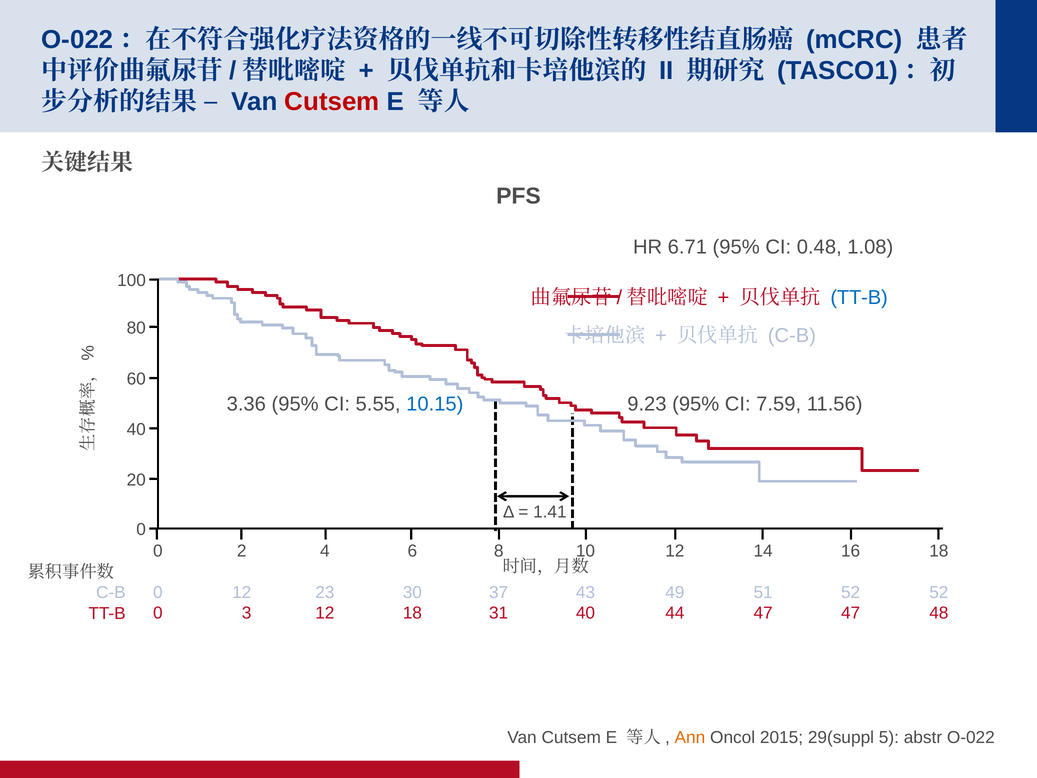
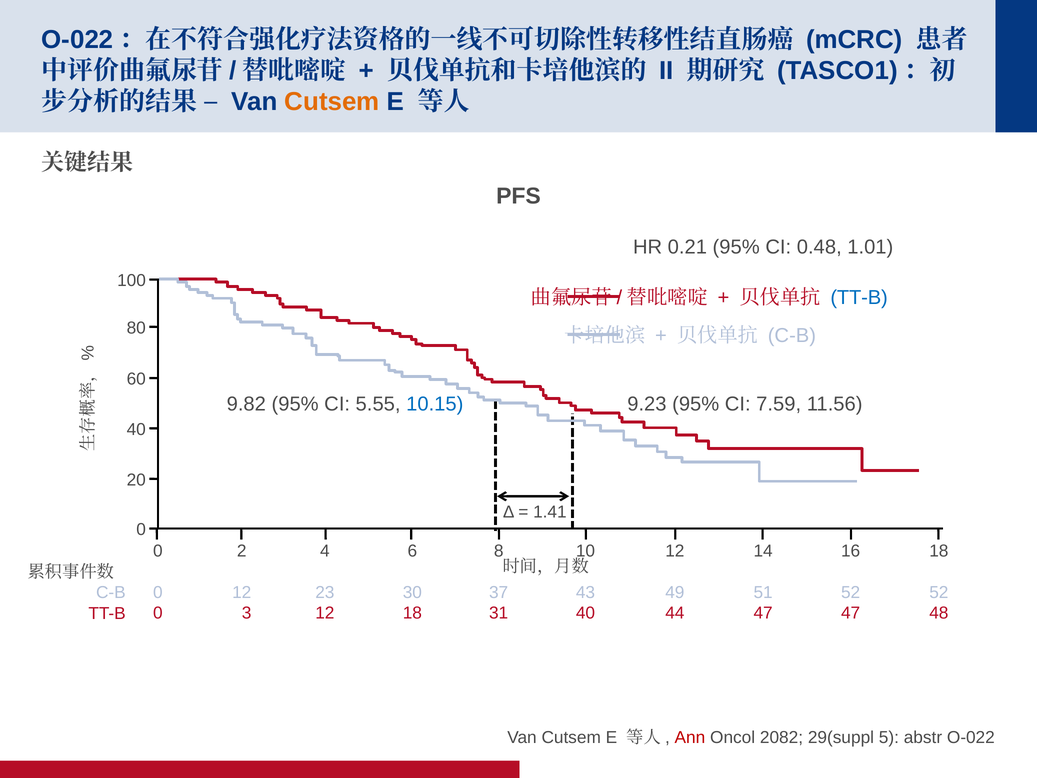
Cutsem at (332, 102) colour: red -> orange
6.71: 6.71 -> 0.21
1.08: 1.08 -> 1.01
3.36: 3.36 -> 9.82
Ann colour: orange -> red
2015: 2015 -> 2082
